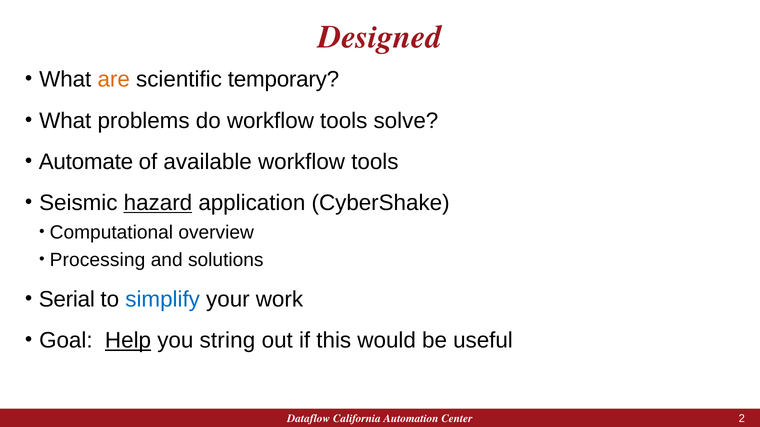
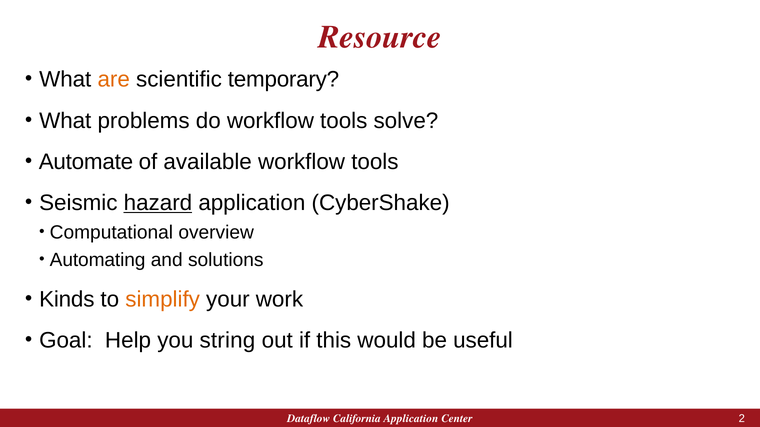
Designed: Designed -> Resource
Processing: Processing -> Automating
Serial: Serial -> Kinds
simplify colour: blue -> orange
Help underline: present -> none
California Automation: Automation -> Application
